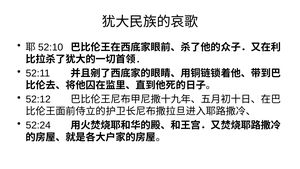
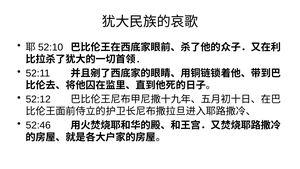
52:24: 52:24 -> 52:46
